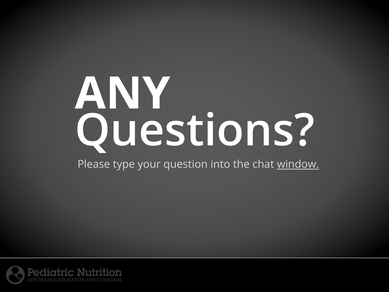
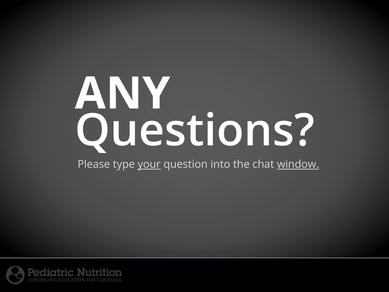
your underline: none -> present
